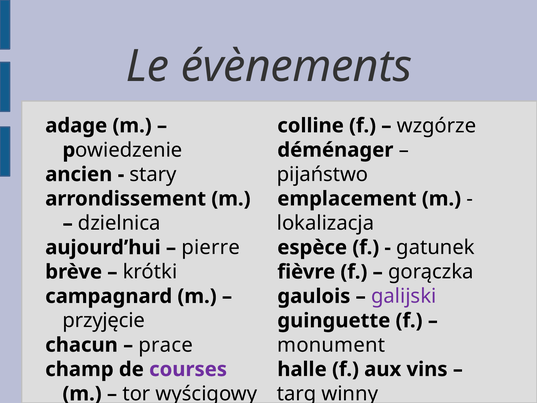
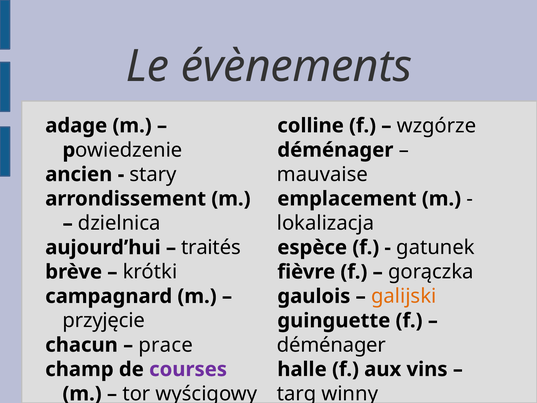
pijaństwo: pijaństwo -> mauvaise
pierre: pierre -> traités
galijski colour: purple -> orange
monument at (331, 345): monument -> déménager
